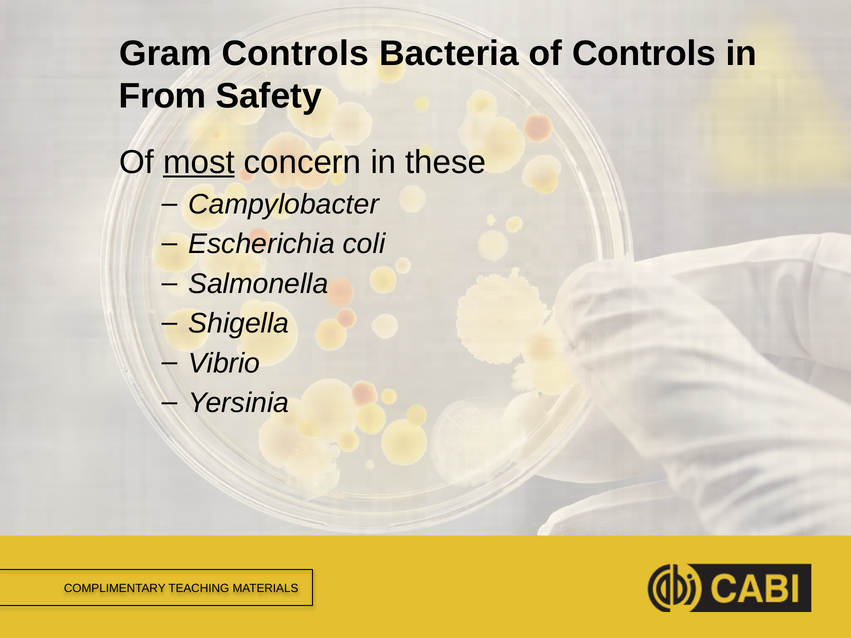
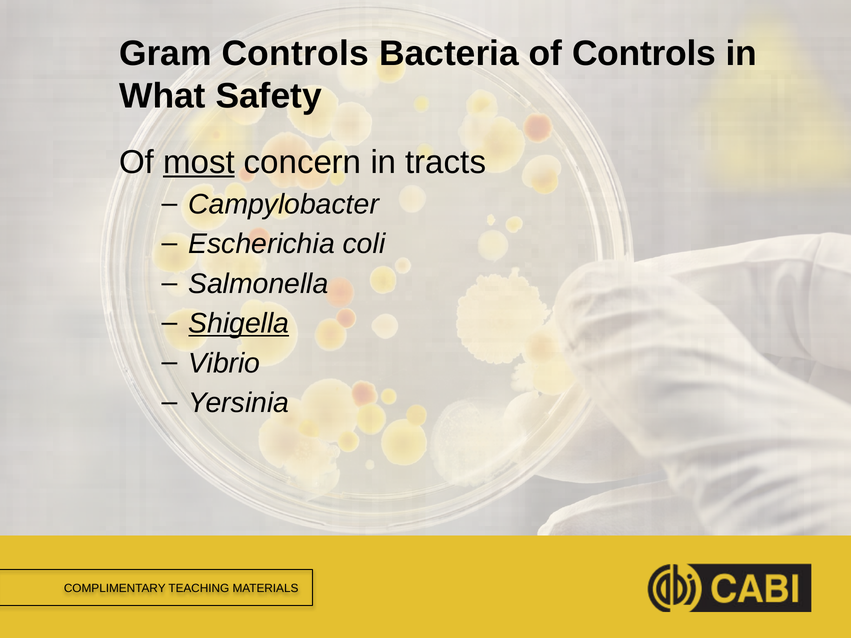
From: From -> What
these: these -> tracts
Shigella underline: none -> present
